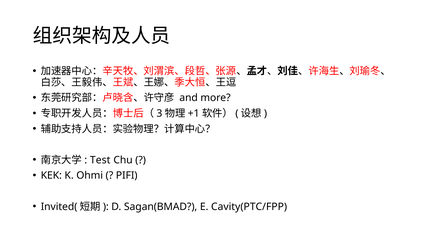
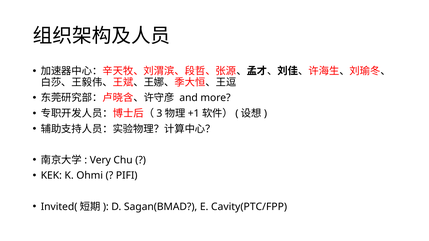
Test: Test -> Very
